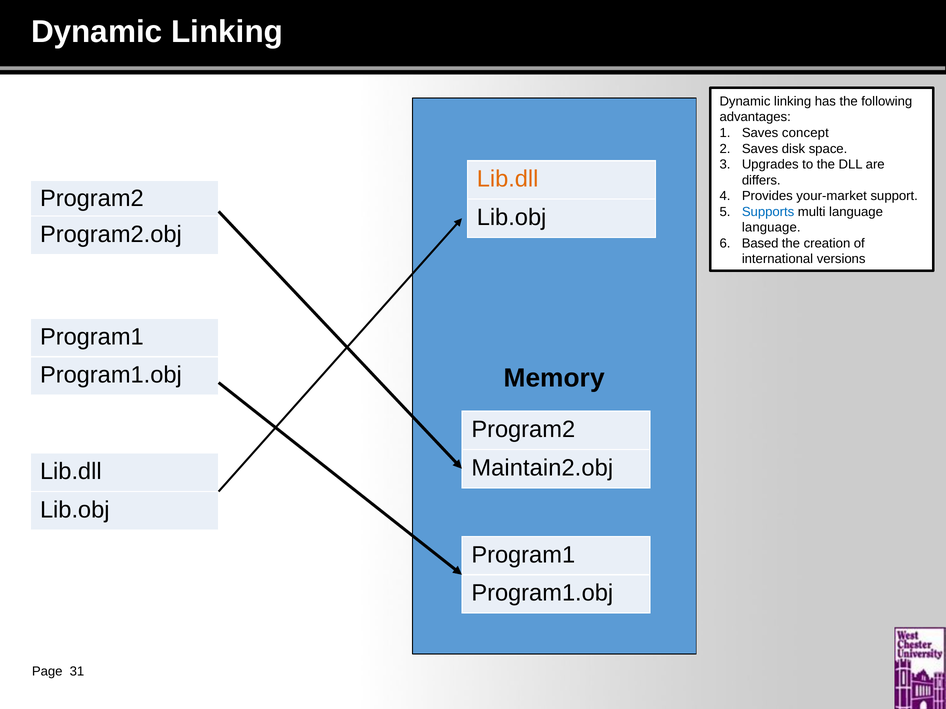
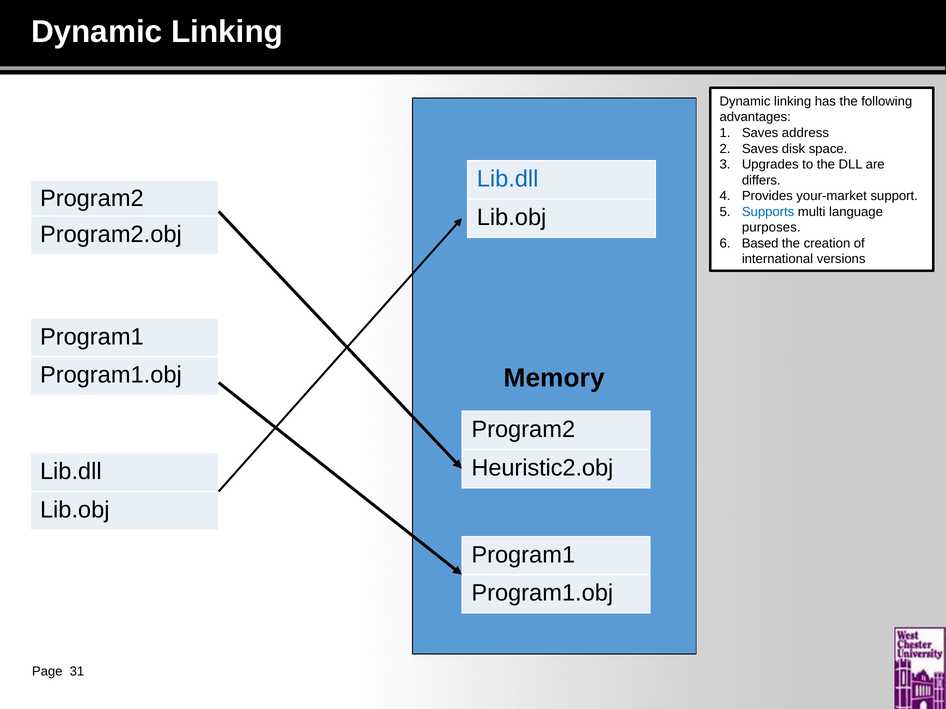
concept: concept -> address
Lib.dll at (508, 179) colour: orange -> blue
language at (771, 228): language -> purposes
Maintain2.obj: Maintain2.obj -> Heuristic2.obj
